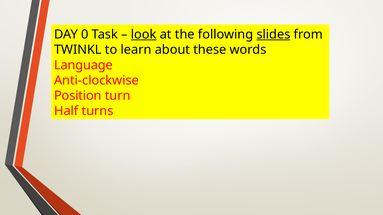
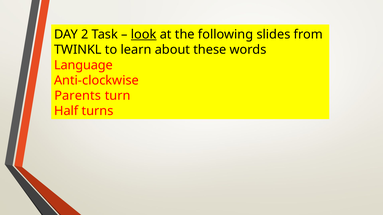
0: 0 -> 2
slides underline: present -> none
Position: Position -> Parents
